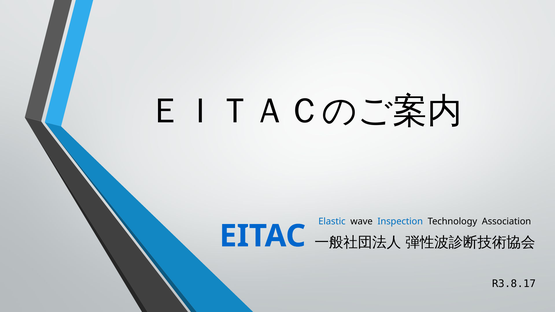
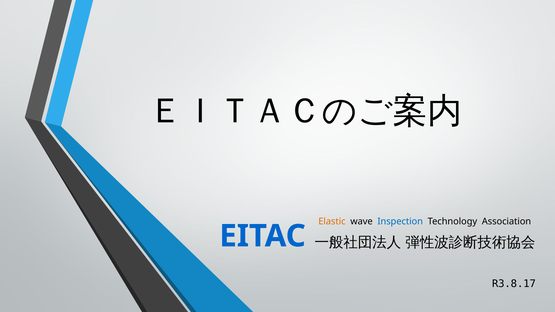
Elastic colour: blue -> orange
